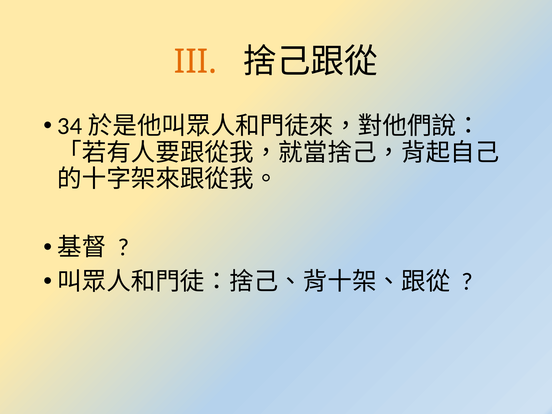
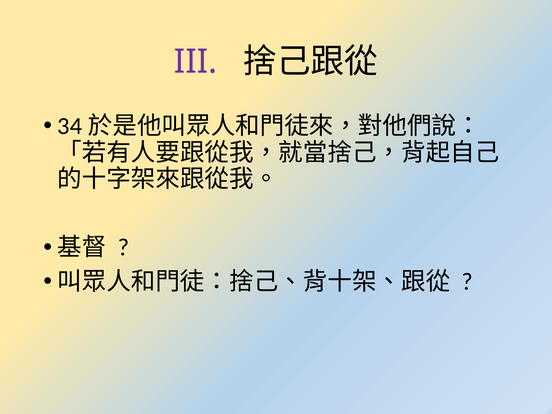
III colour: orange -> purple
